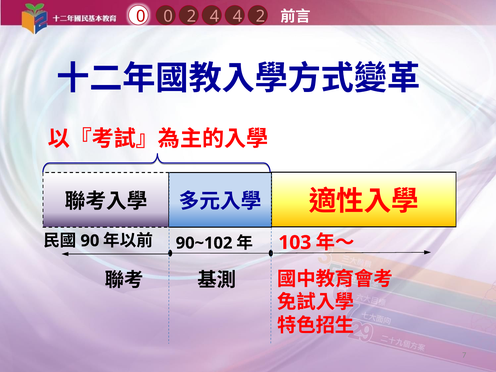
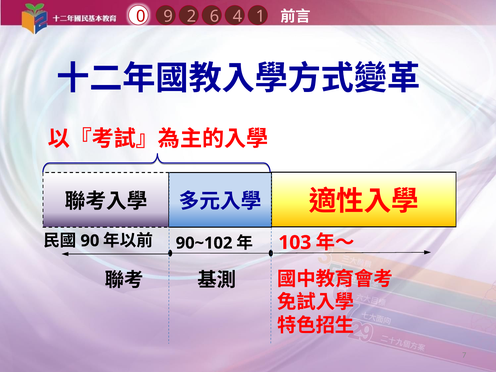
0 0: 0 -> 9
2 4: 4 -> 6
4 2: 2 -> 1
